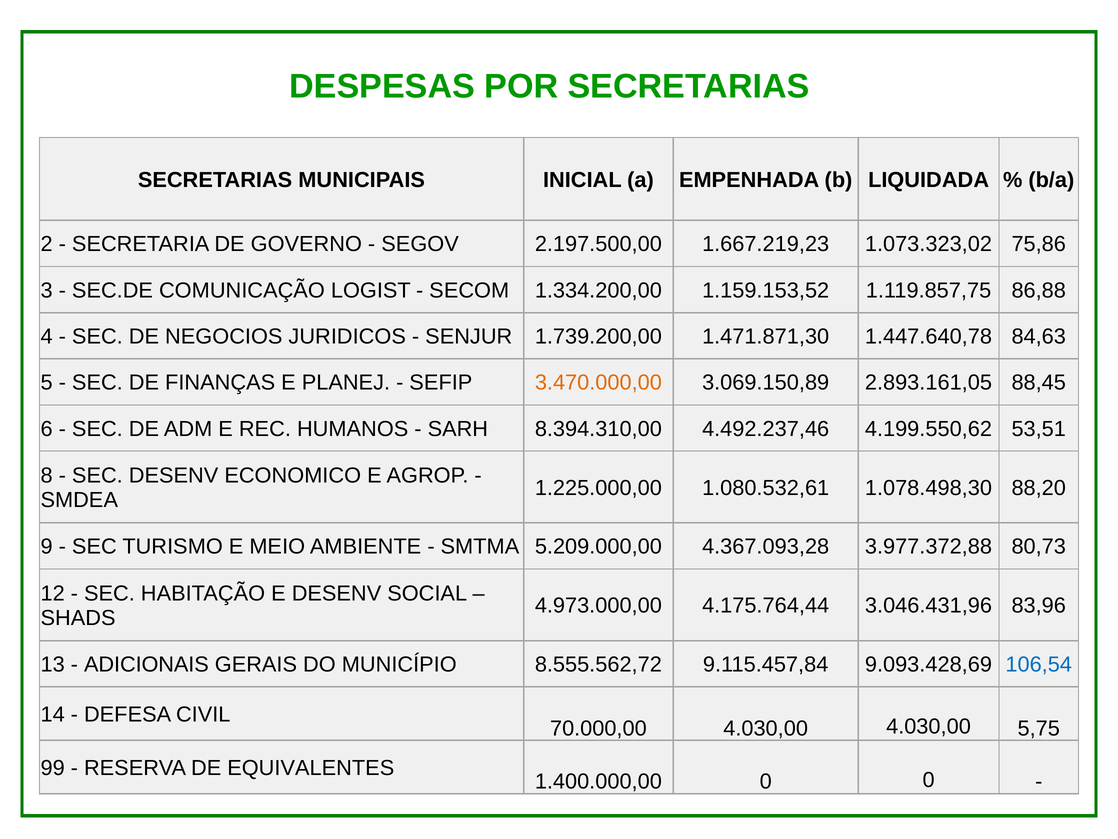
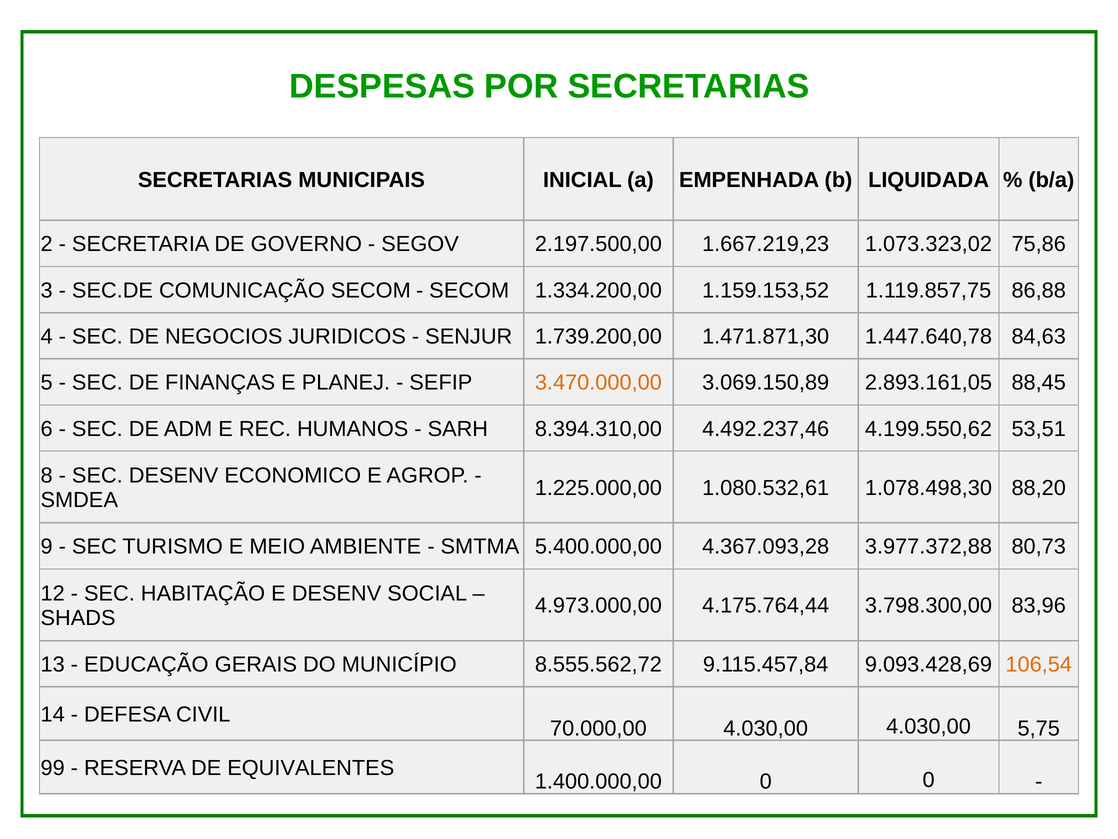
COMUNICAÇÃO LOGIST: LOGIST -> SECOM
5.209.000,00: 5.209.000,00 -> 5.400.000,00
3.046.431,96: 3.046.431,96 -> 3.798.300,00
ADICIONAIS: ADICIONAIS -> EDUCAÇÃO
106,54 colour: blue -> orange
